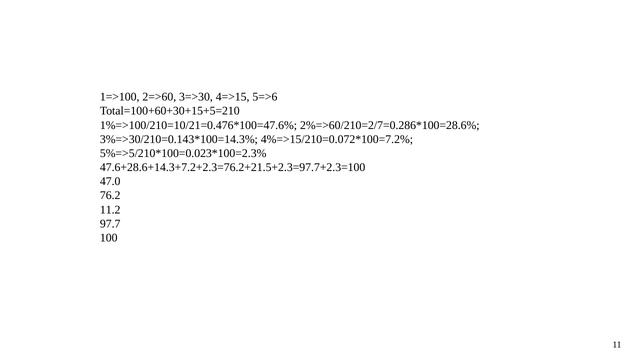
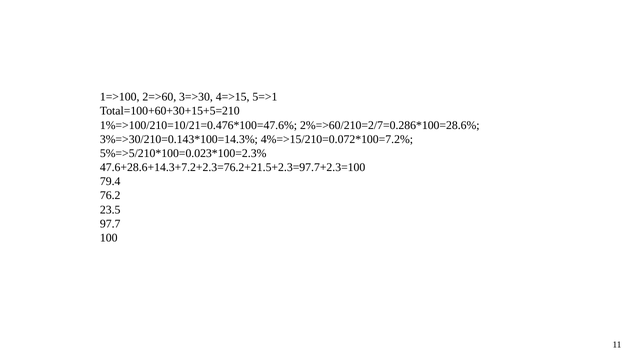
5=>6: 5=>6 -> 5=>1
47.0: 47.0 -> 79.4
11.2: 11.2 -> 23.5
